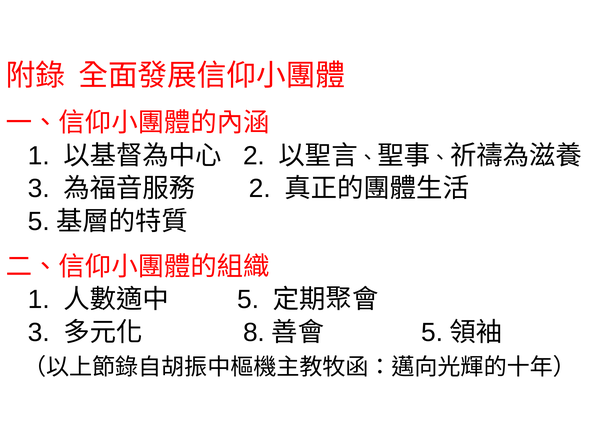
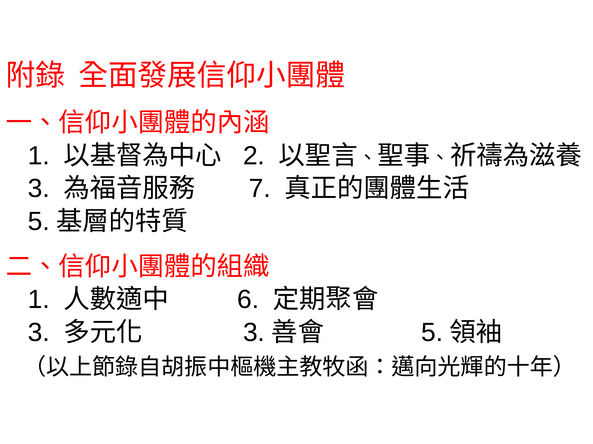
2 at (260, 189): 2 -> 7
5 at (248, 300): 5 -> 6
8 at (254, 333): 8 -> 3
